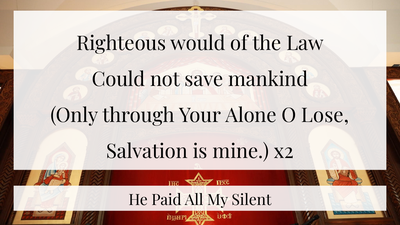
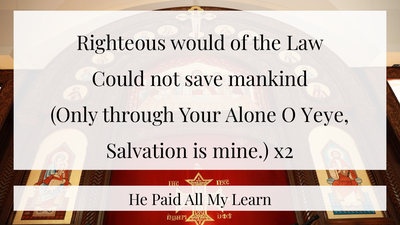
Lose: Lose -> Yeye
Silent: Silent -> Learn
